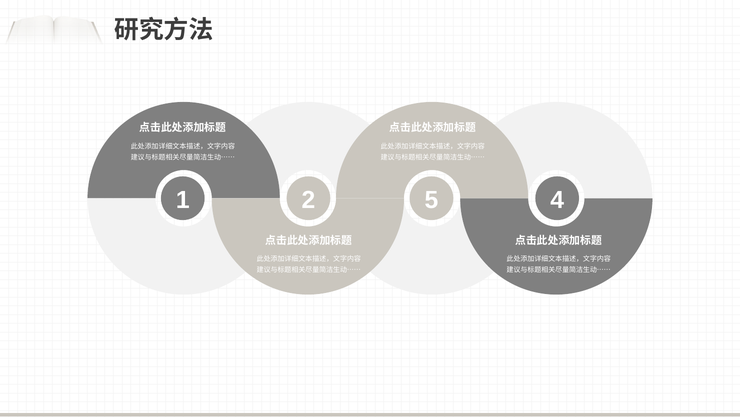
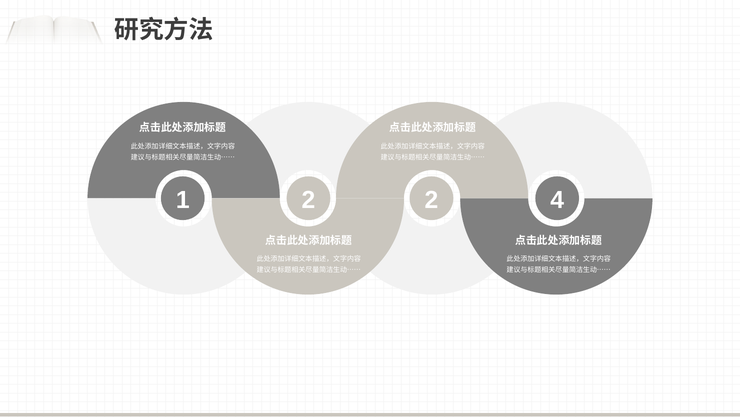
2 5: 5 -> 2
